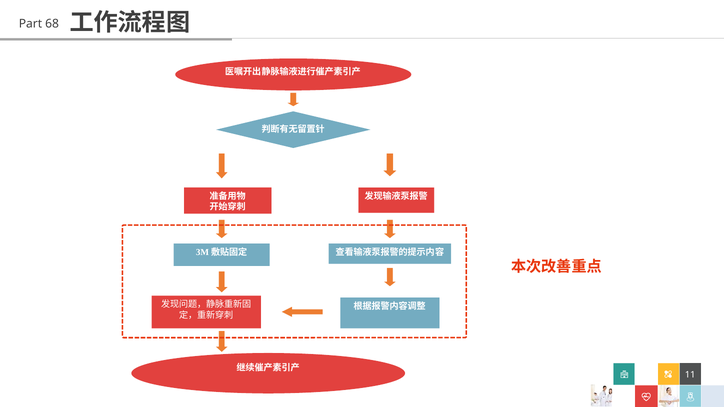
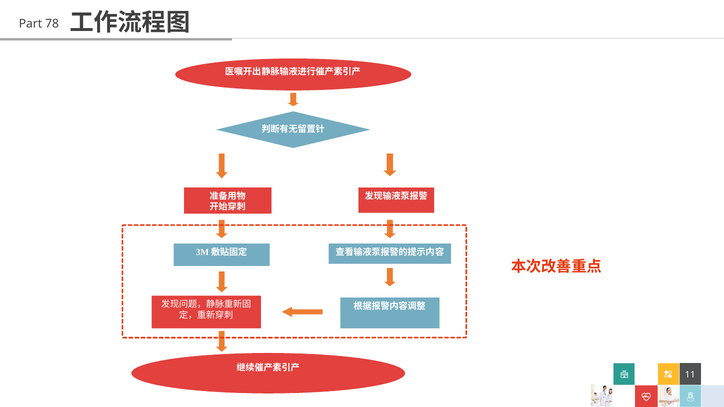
68: 68 -> 78
